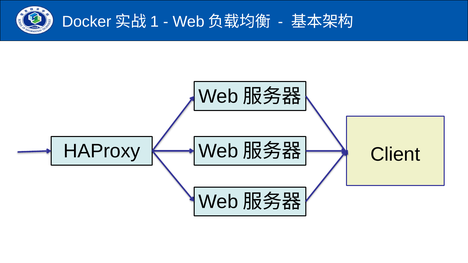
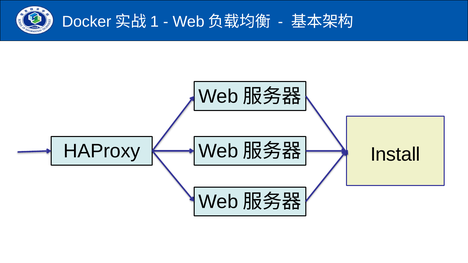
Client: Client -> Install
